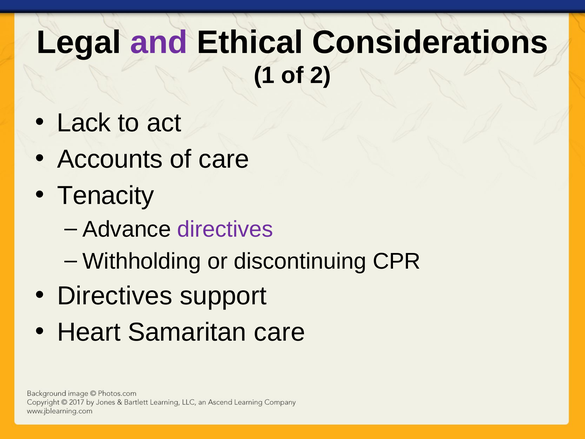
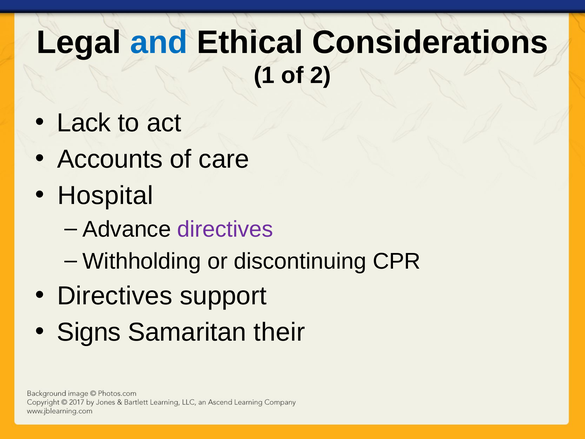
and colour: purple -> blue
Tenacity: Tenacity -> Hospital
Heart: Heart -> Signs
Samaritan care: care -> their
